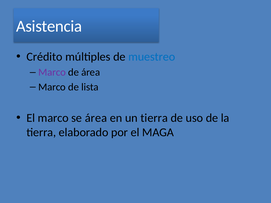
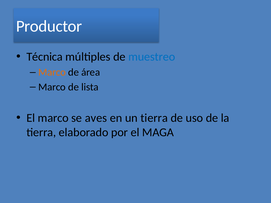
Asistencia: Asistencia -> Productor
Crédito: Crédito -> Técnica
Marco at (52, 72) colour: purple -> orange
se área: área -> aves
